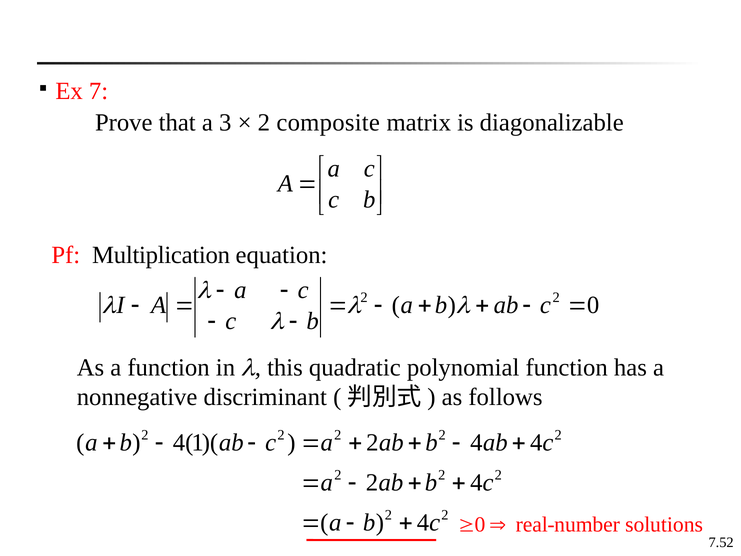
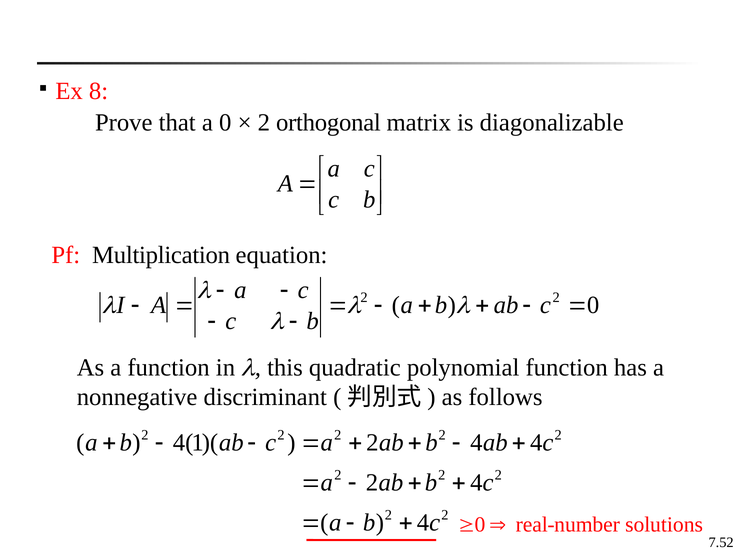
7: 7 -> 8
a 3: 3 -> 0
composite: composite -> orthogonal
